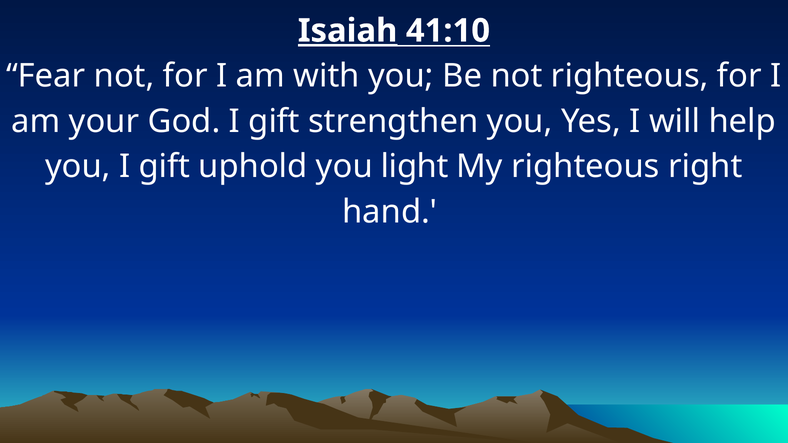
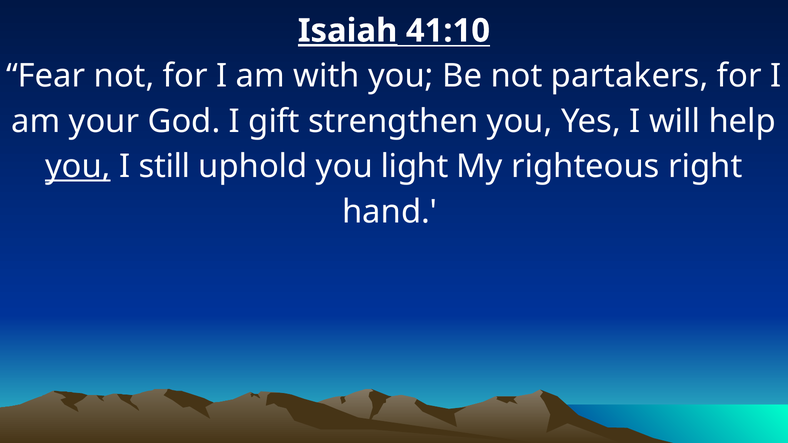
not righteous: righteous -> partakers
you at (78, 167) underline: none -> present
gift at (164, 167): gift -> still
